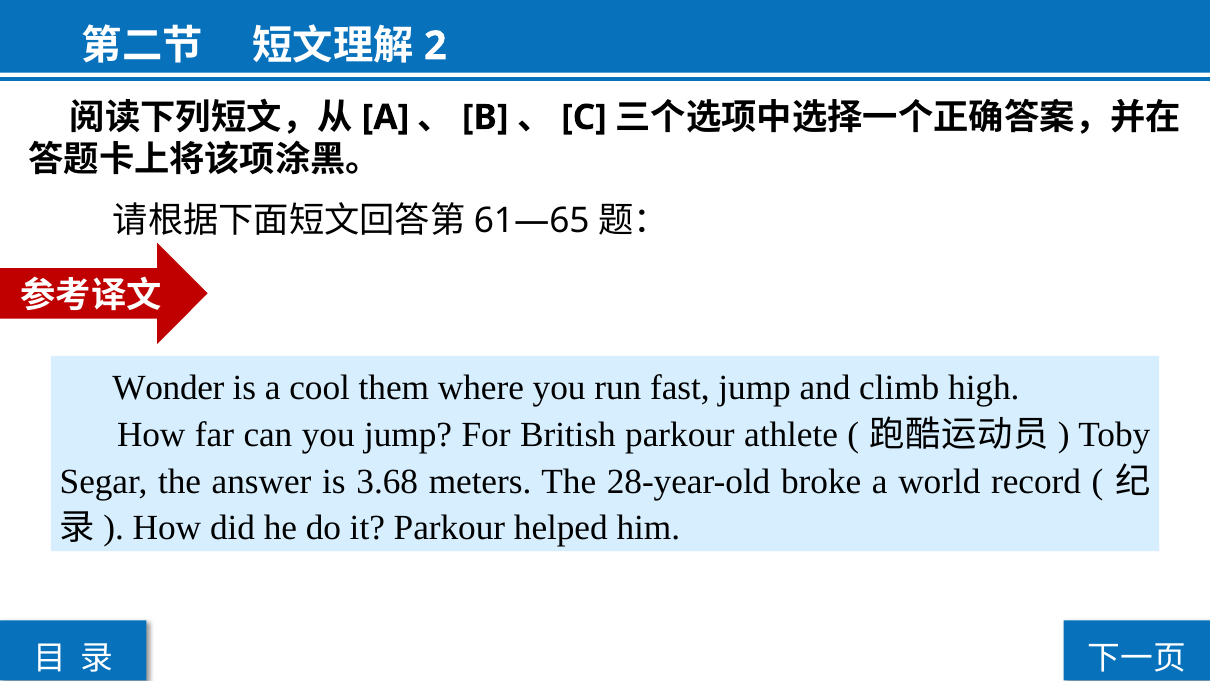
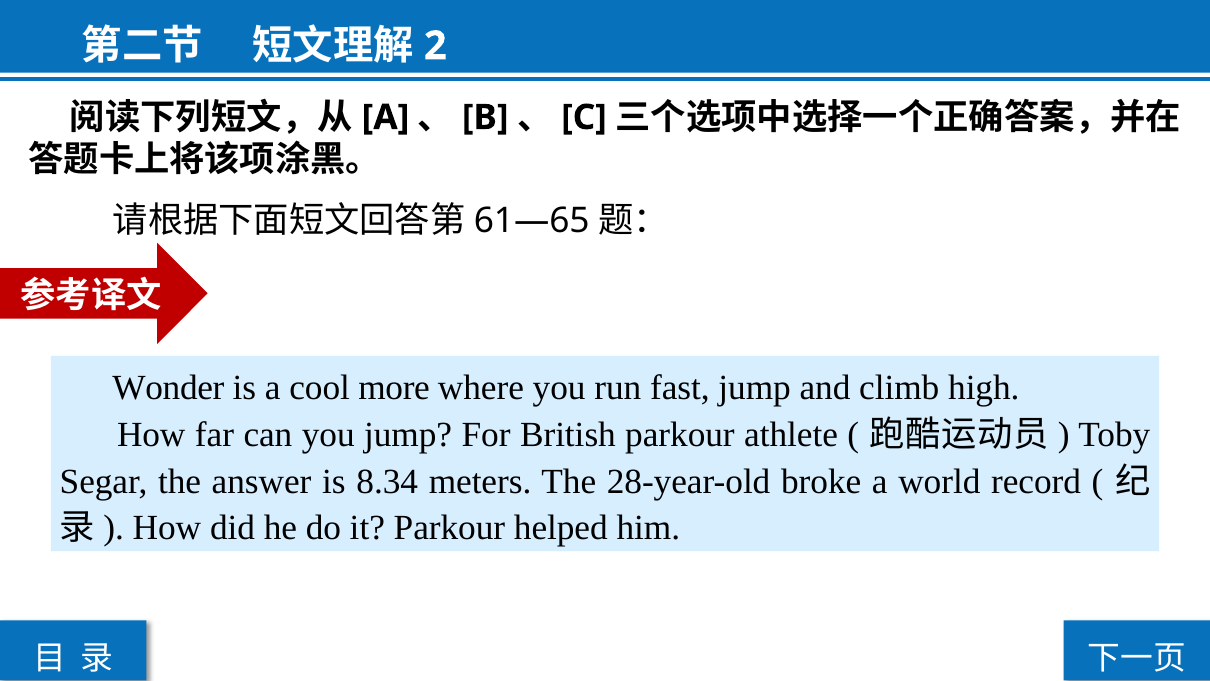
them: them -> more
3.68: 3.68 -> 8.34
